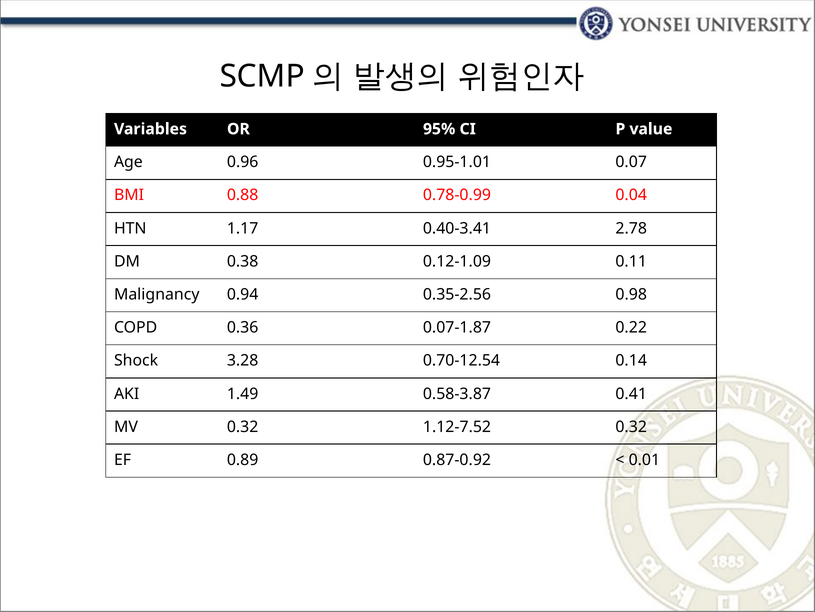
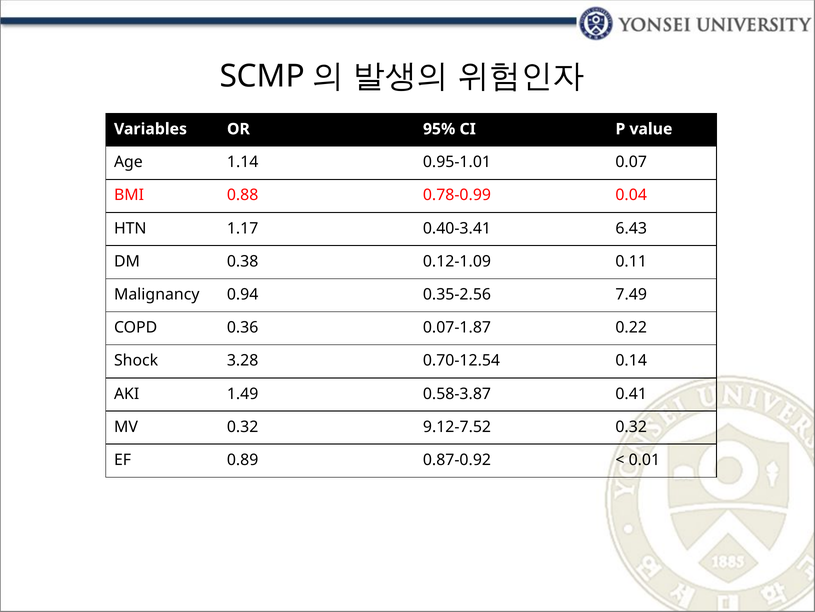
0.96: 0.96 -> 1.14
2.78: 2.78 -> 6.43
0.98: 0.98 -> 7.49
1.12-7.52: 1.12-7.52 -> 9.12-7.52
